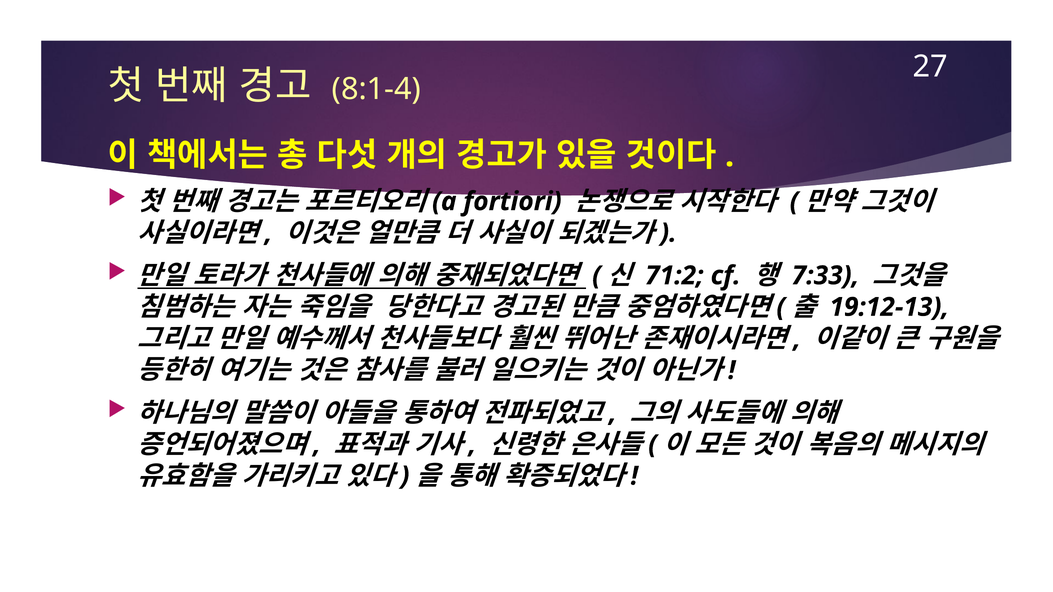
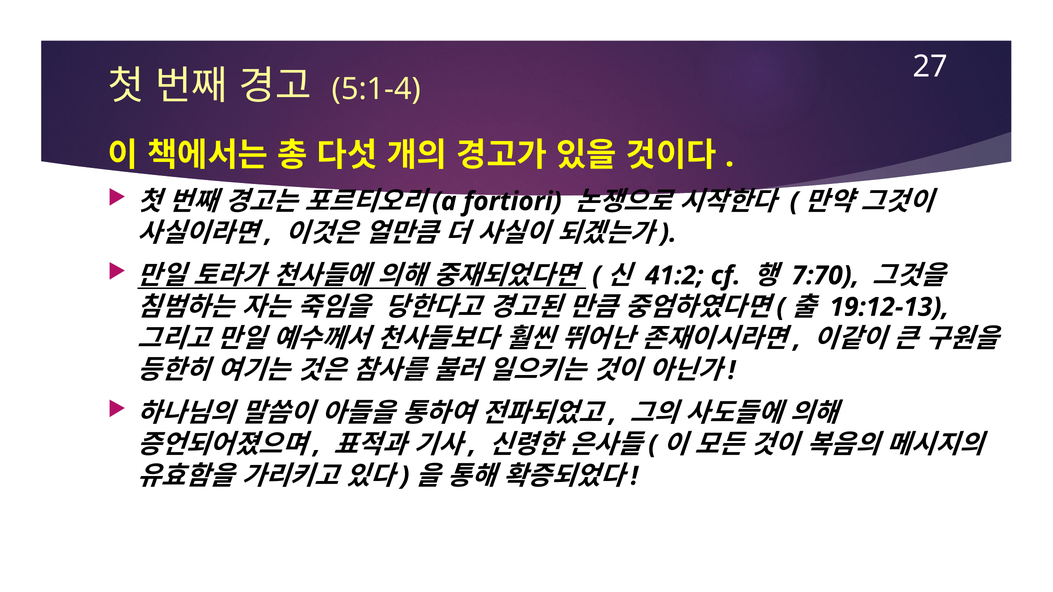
8:1-4: 8:1-4 -> 5:1-4
71:2: 71:2 -> 41:2
7:33: 7:33 -> 7:70
